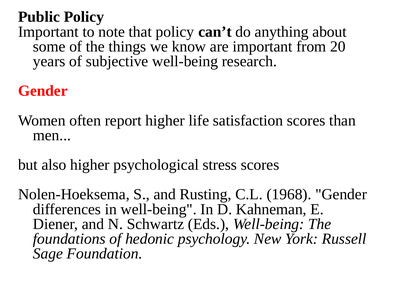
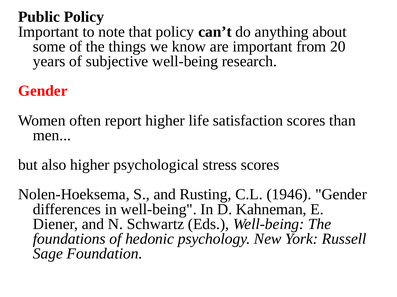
1968: 1968 -> 1946
